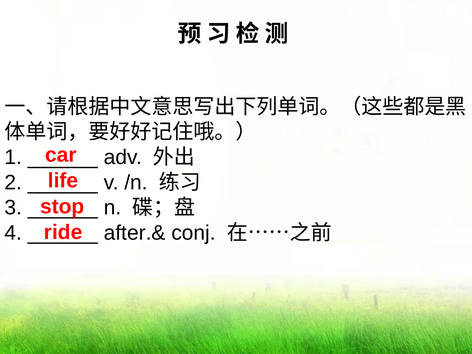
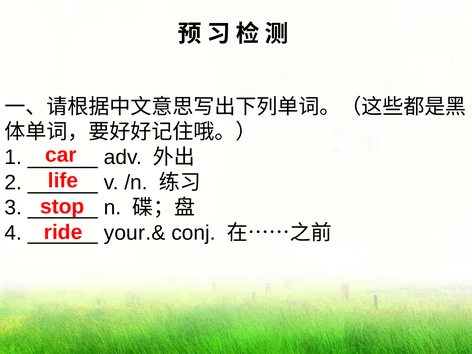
after.&: after.& -> your.&
